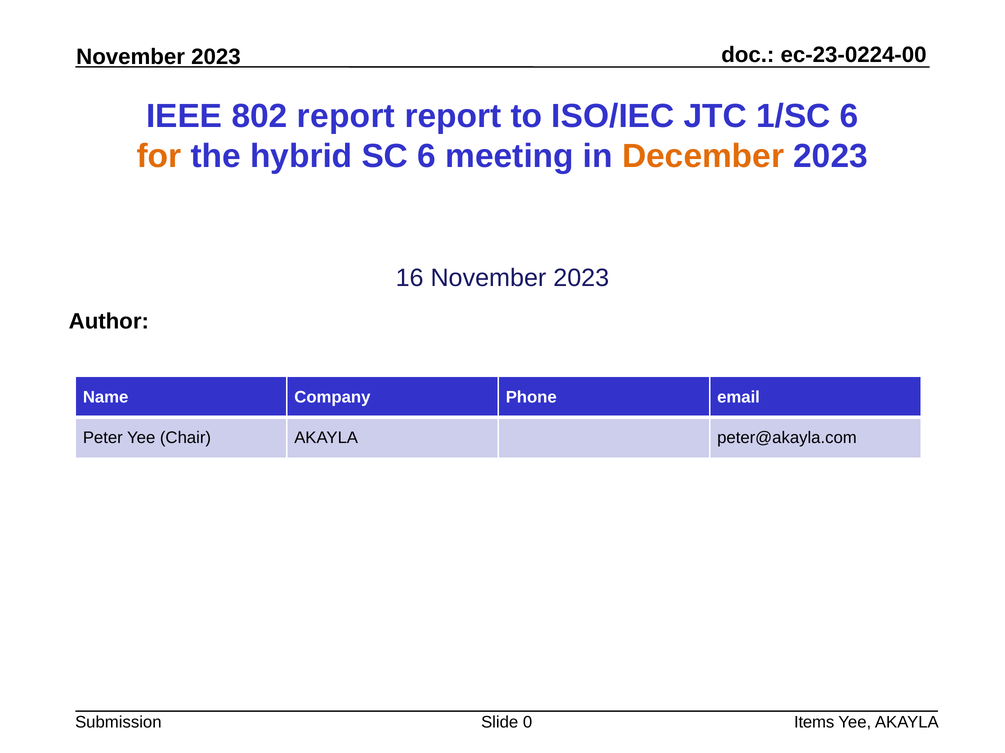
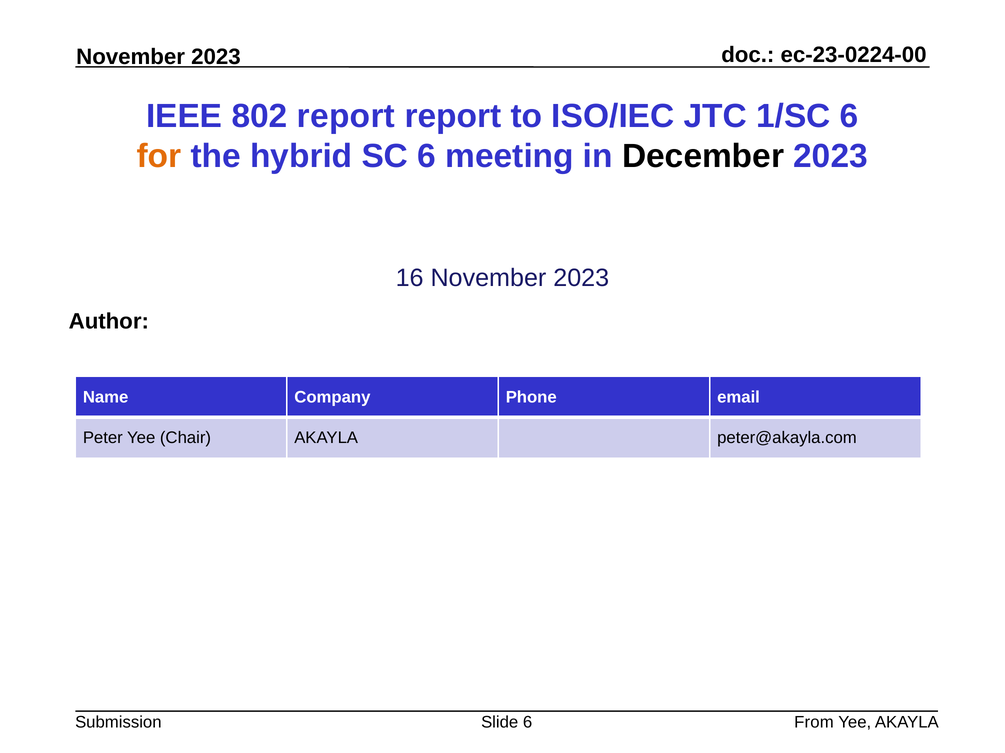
December colour: orange -> black
Slide 0: 0 -> 6
Items: Items -> From
